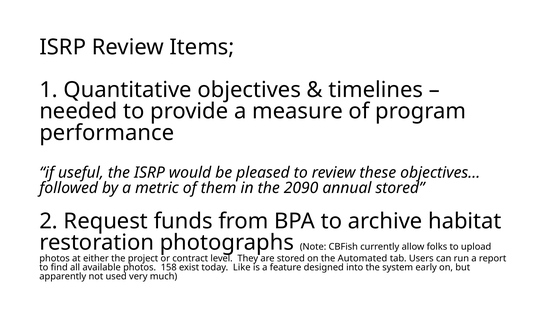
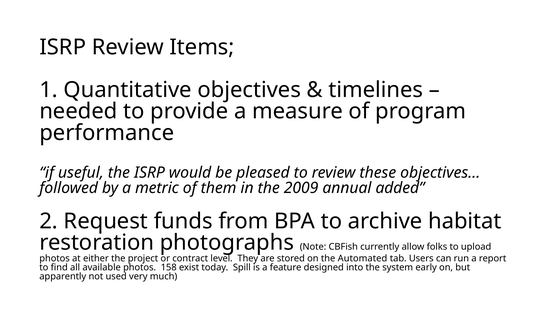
2090: 2090 -> 2009
annual stored: stored -> added
Like: Like -> Spill
